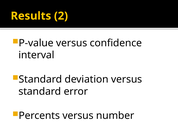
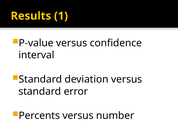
2: 2 -> 1
